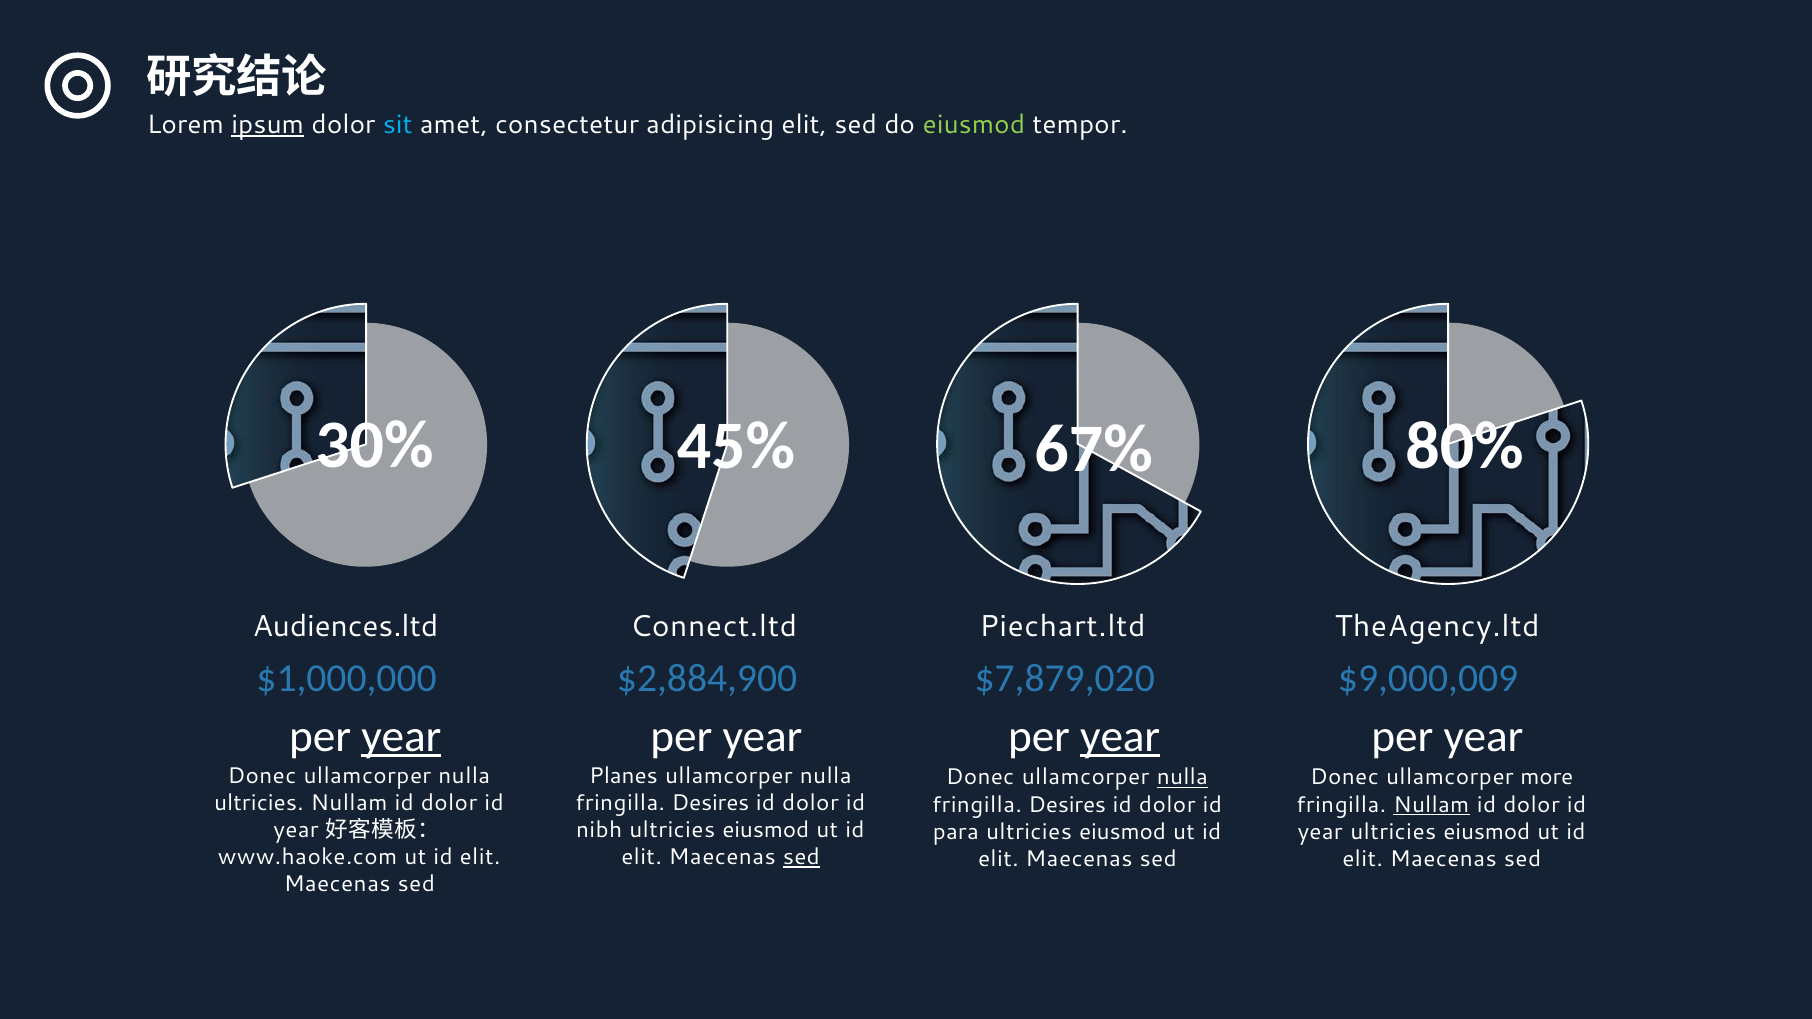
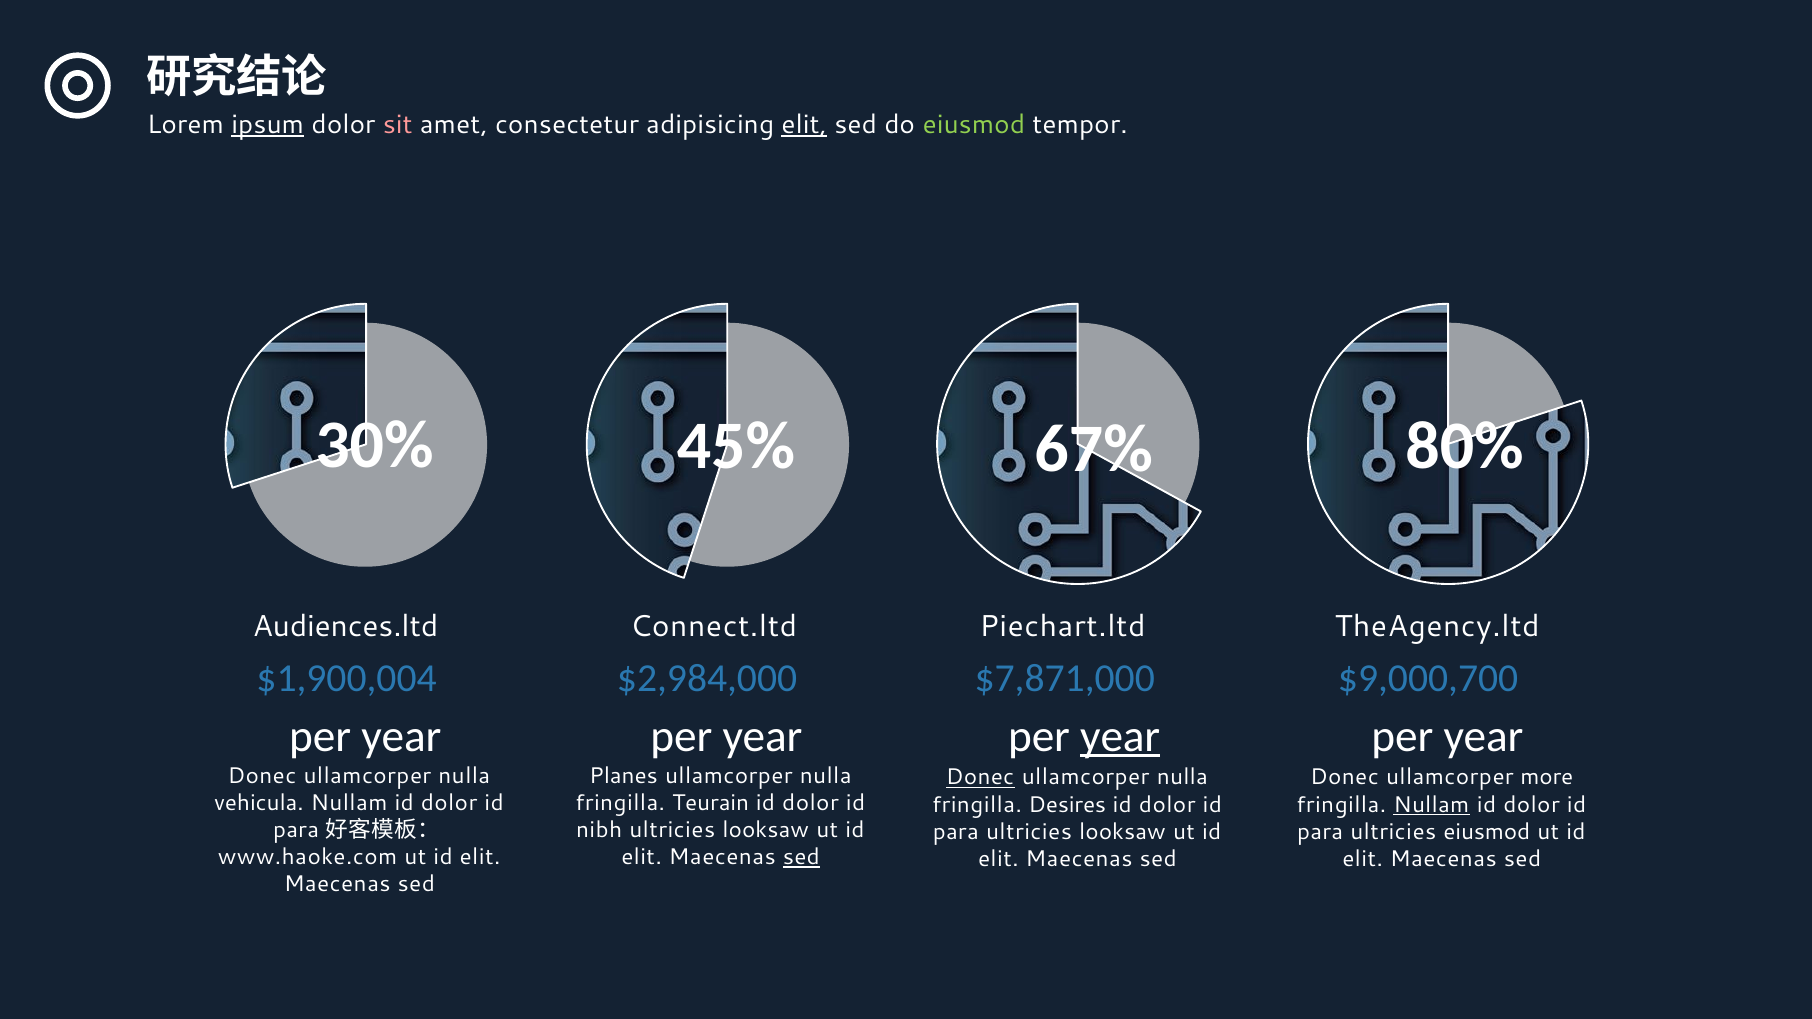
sit colour: light blue -> pink
elit at (804, 125) underline: none -> present
$1,000,000: $1,000,000 -> $1,900,004
$2,884,900: $2,884,900 -> $2,984,000
$7,879,020: $7,879,020 -> $7,871,000
$9,000,009: $9,000,009 -> $9,000,700
year at (401, 736) underline: present -> none
Donec at (980, 778) underline: none -> present
nulla at (1182, 778) underline: present -> none
ultricies at (259, 803): ultricies -> vehicula
Desires at (711, 803): Desires -> Teurain
year at (296, 830): year -> para
nibh ultricies eiusmod: eiusmod -> looksaw
eiusmod at (1123, 832): eiusmod -> looksaw
year at (1320, 832): year -> para
